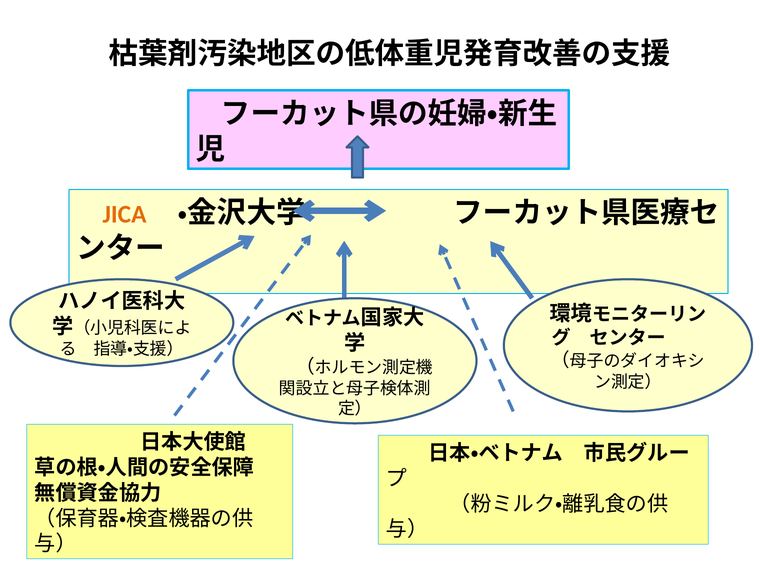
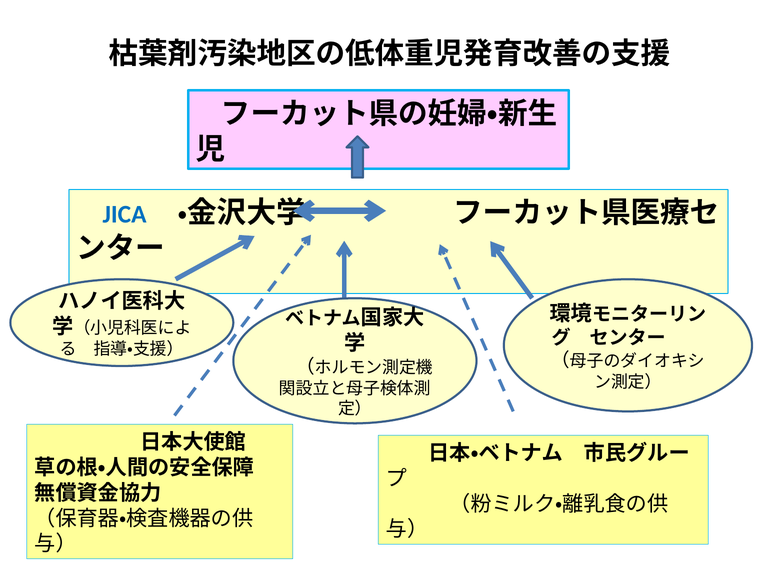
JICA colour: orange -> blue
